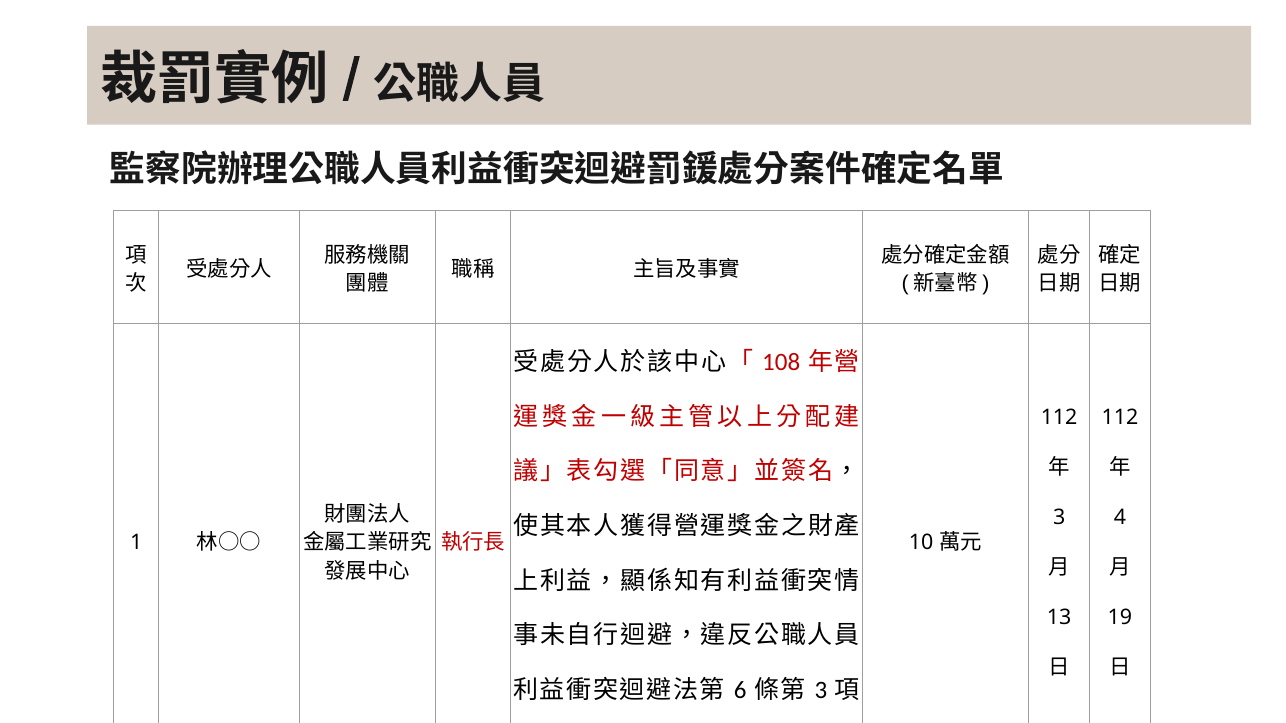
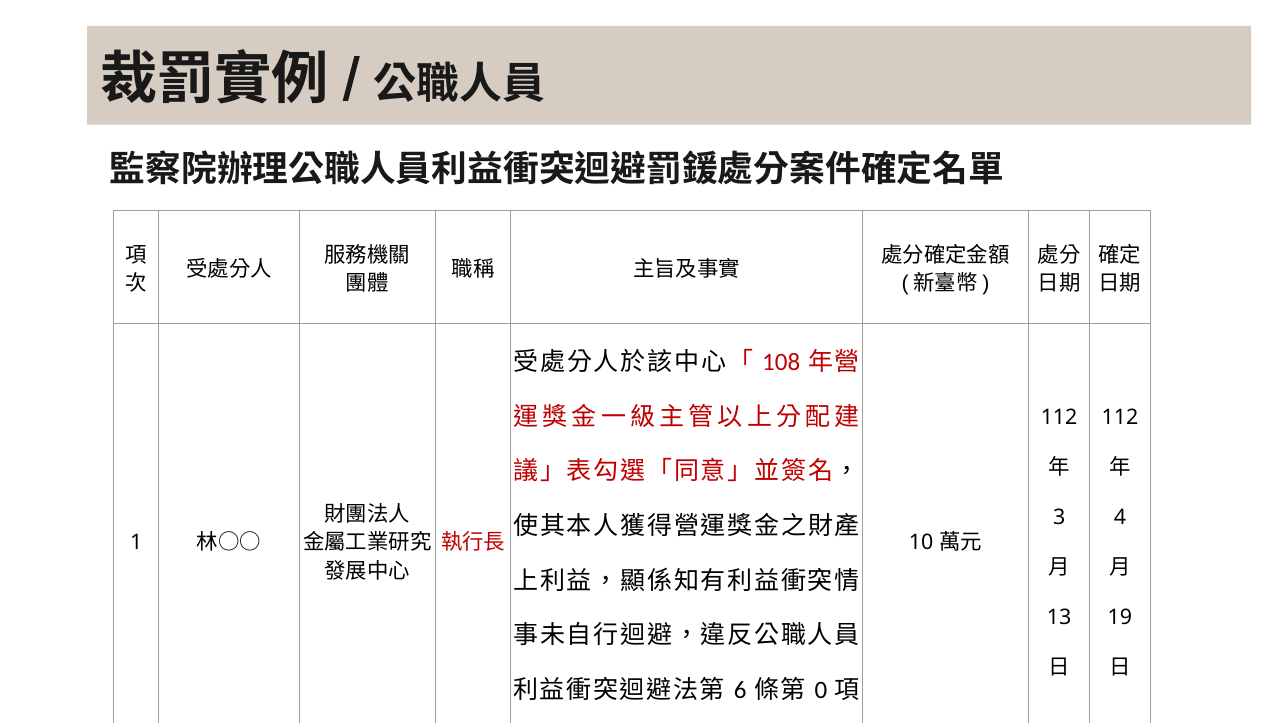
3 at (821, 690): 3 -> 0
